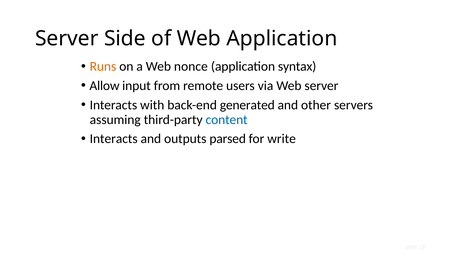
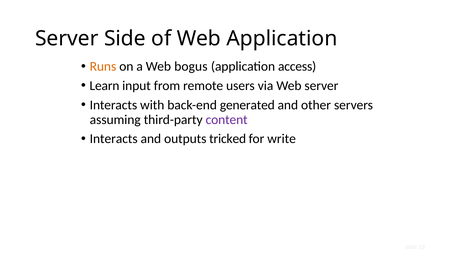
nonce: nonce -> bogus
syntax: syntax -> access
Allow: Allow -> Learn
content colour: blue -> purple
parsed: parsed -> tricked
